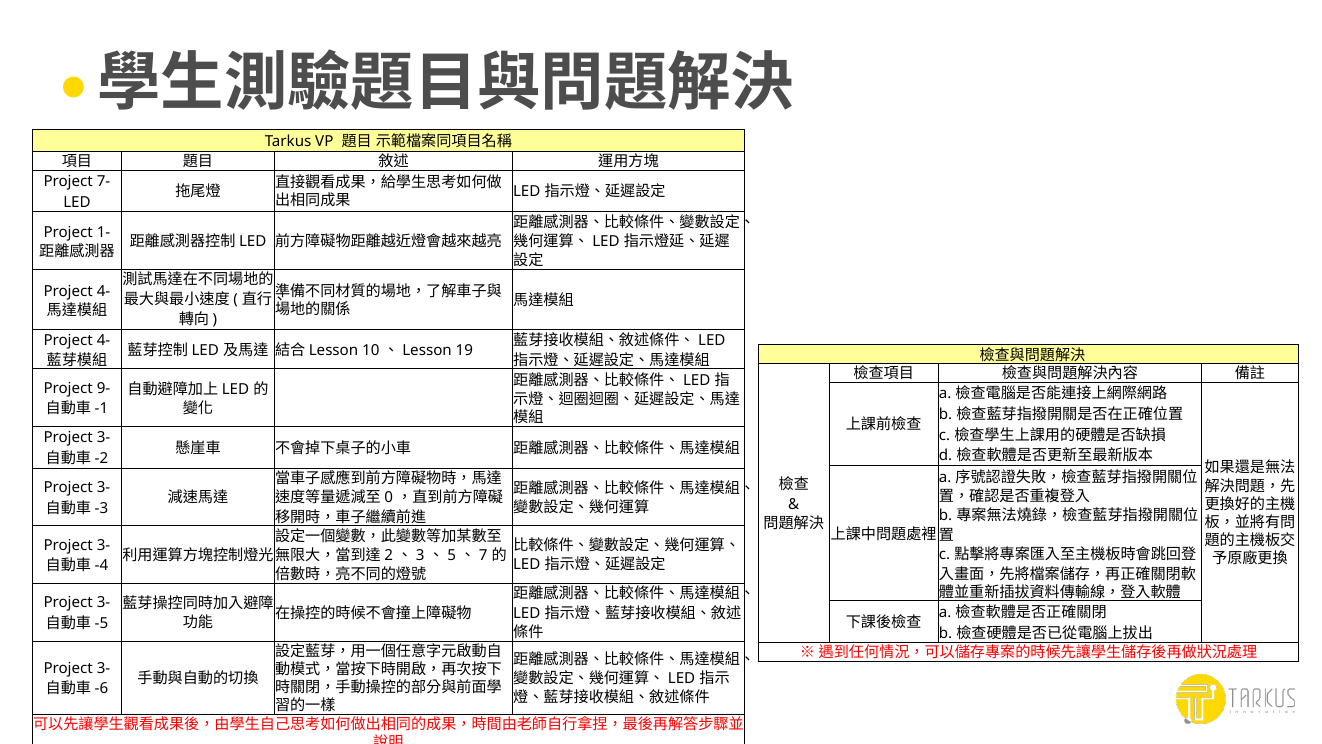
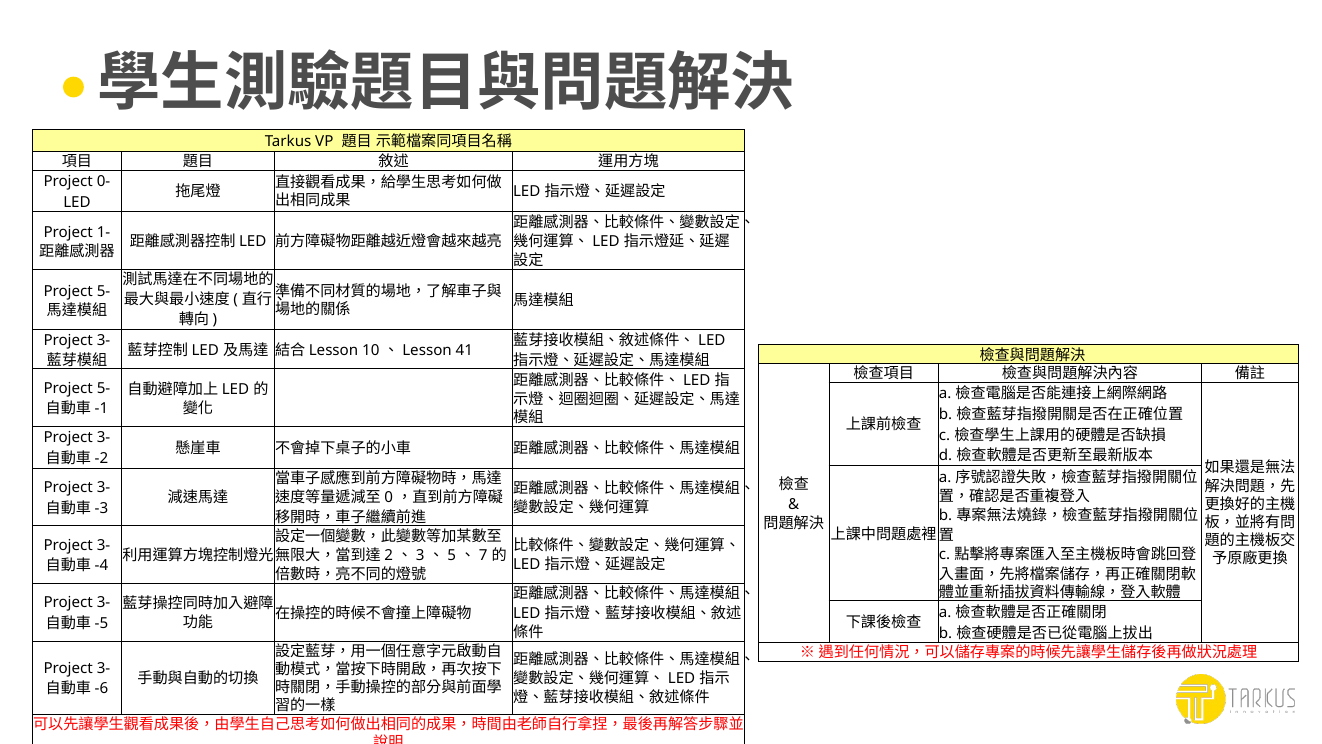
7-: 7- -> 0-
4- at (104, 291): 4- -> 5-
4- at (104, 341): 4- -> 3-
19: 19 -> 41
9- at (104, 388): 9- -> 5-
